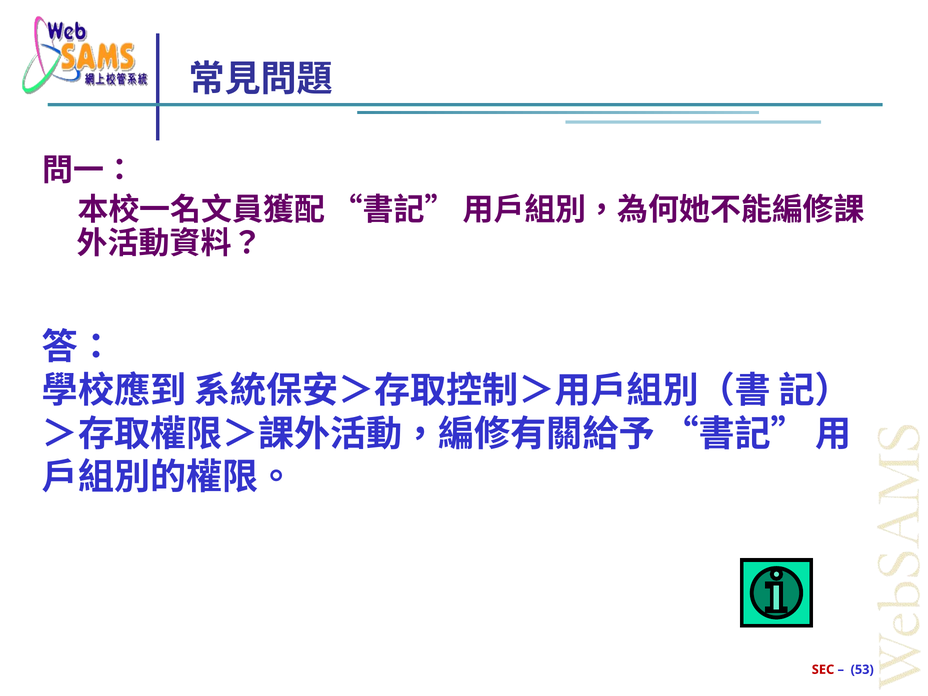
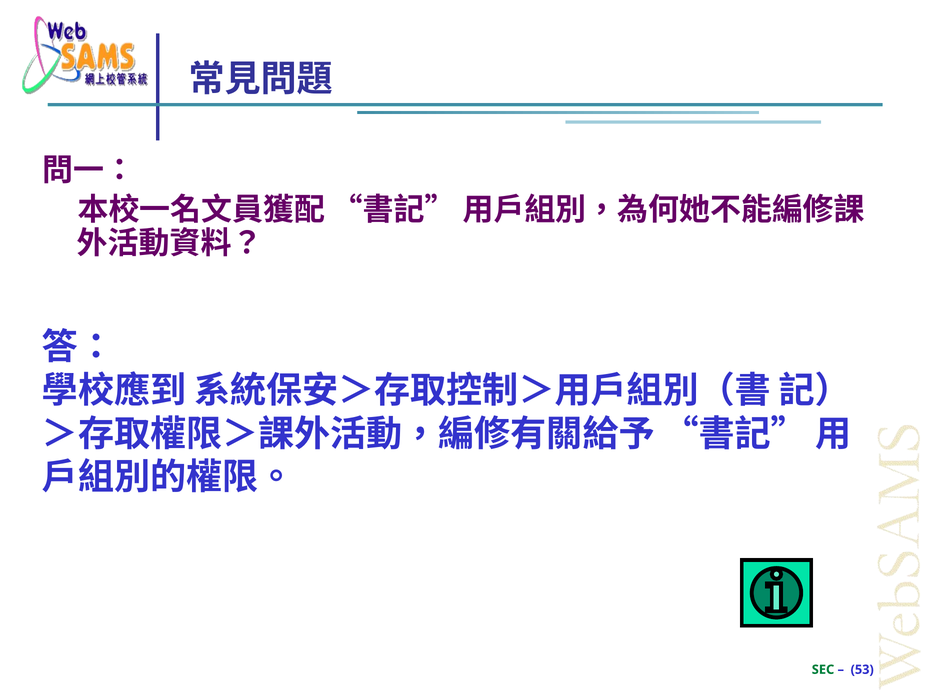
SEC colour: red -> green
